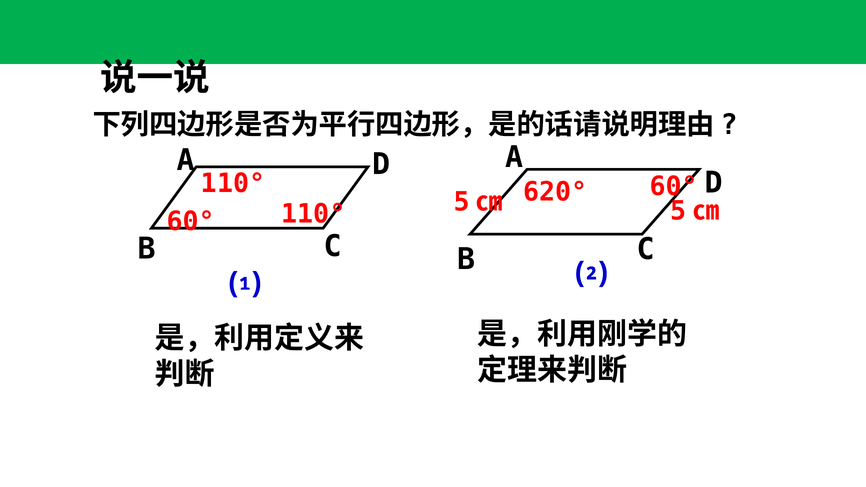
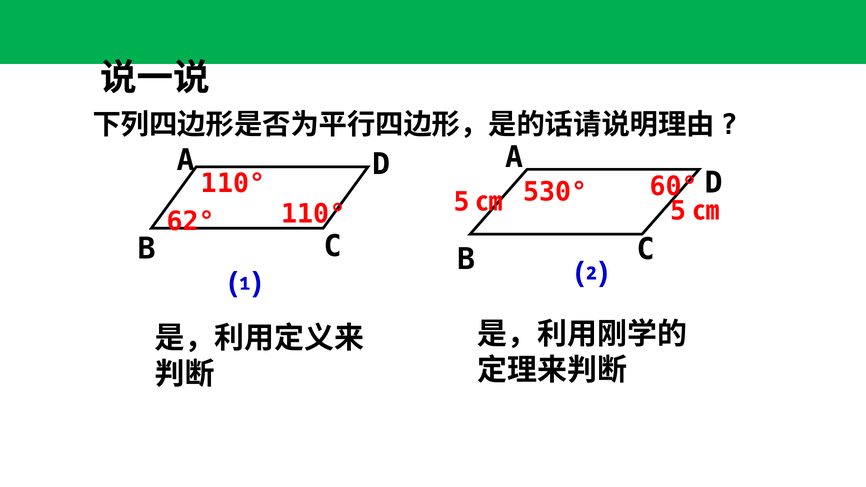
620°: 620° -> 530°
60° at (191, 221): 60° -> 62°
